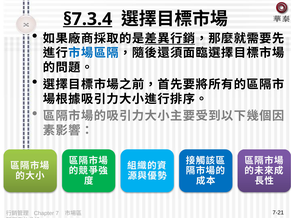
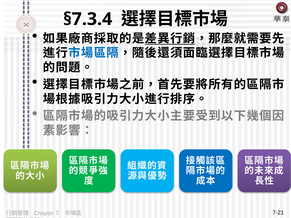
§7.3.4 underline: present -> none
